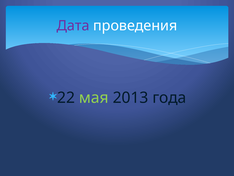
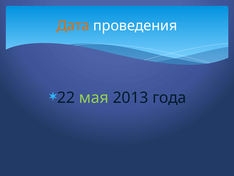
Дата colour: purple -> orange
